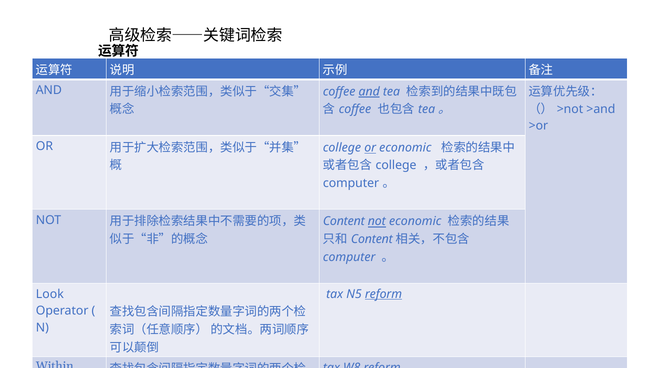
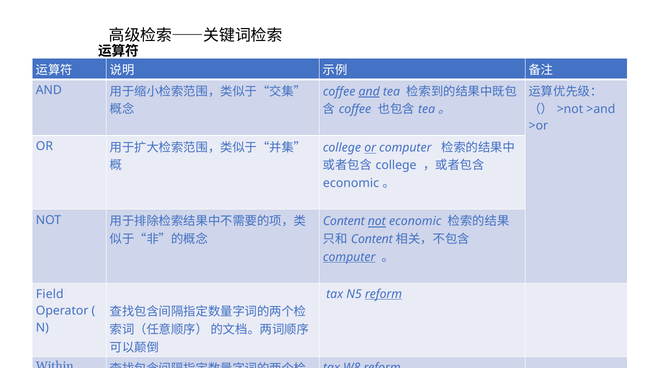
or economic: economic -> computer
computer at (351, 183): computer -> economic
computer at (349, 257) underline: none -> present
Look: Look -> Field
